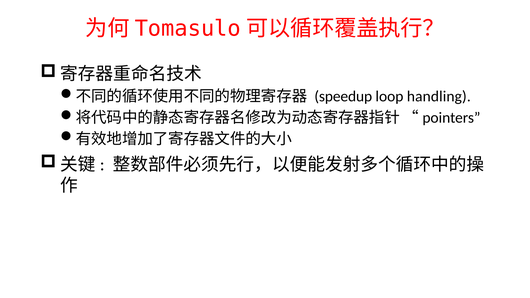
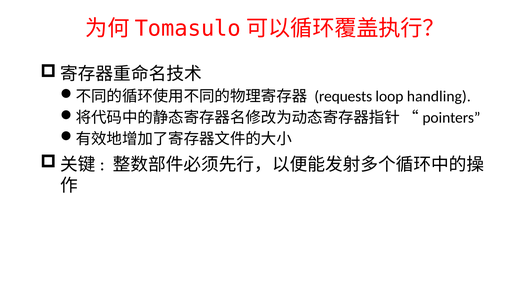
speedup: speedup -> requests
